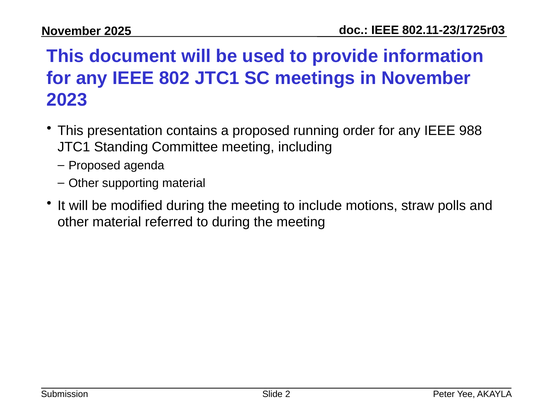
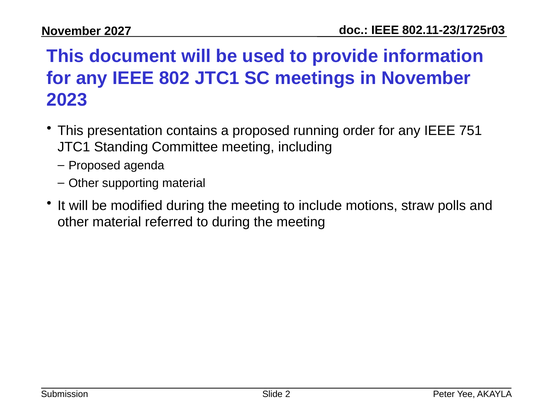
2025: 2025 -> 2027
988: 988 -> 751
